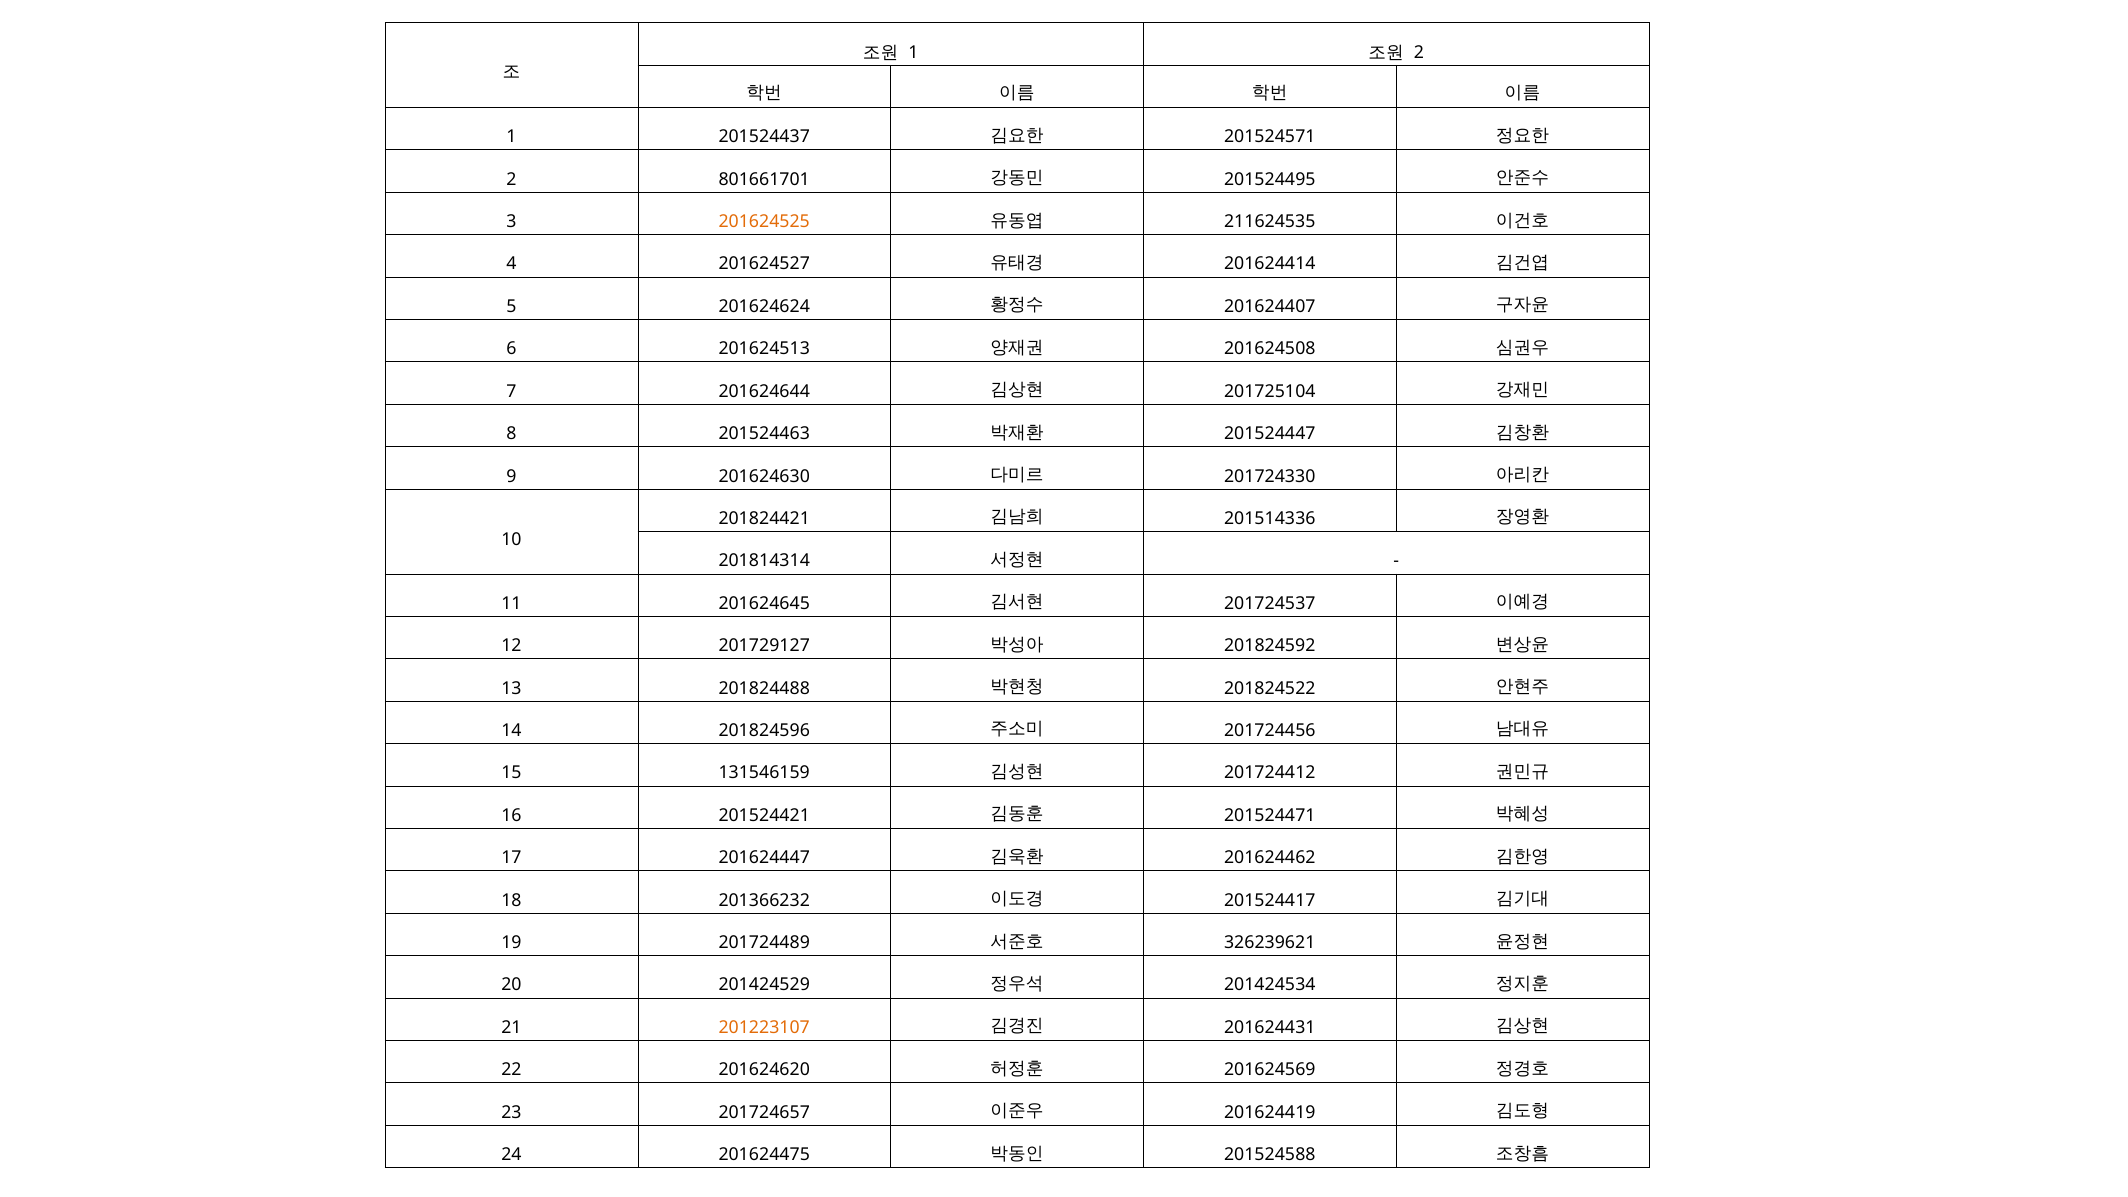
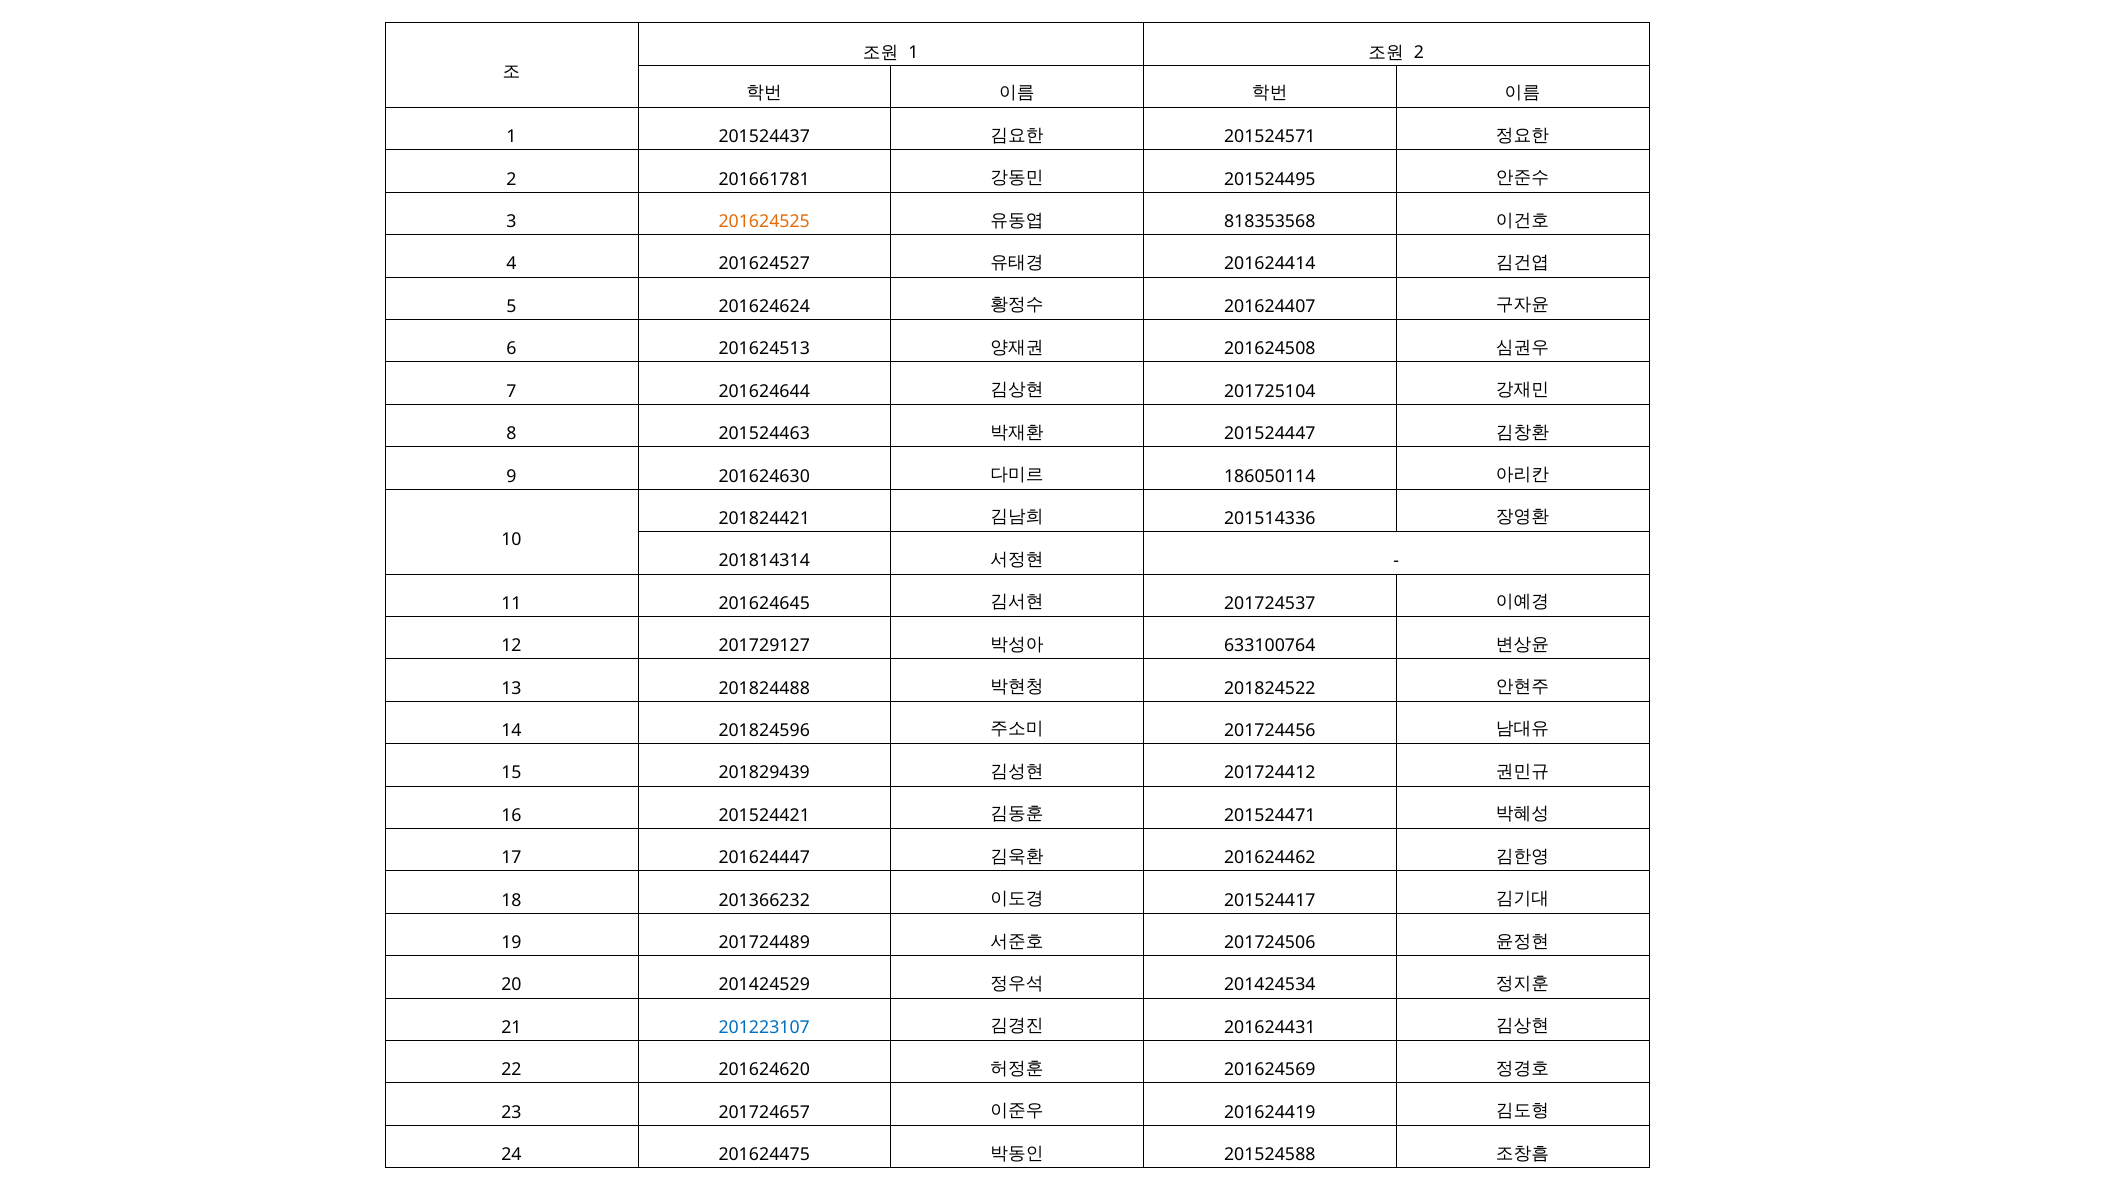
801661701: 801661701 -> 201661781
211624535: 211624535 -> 818353568
201724330: 201724330 -> 186050114
201824592: 201824592 -> 633100764
131546159: 131546159 -> 201829439
326239621: 326239621 -> 201724506
201223107 colour: orange -> blue
